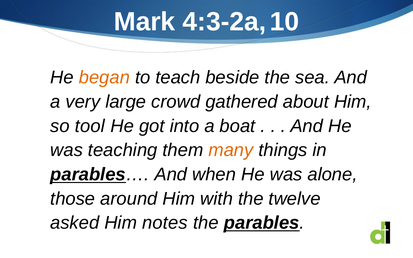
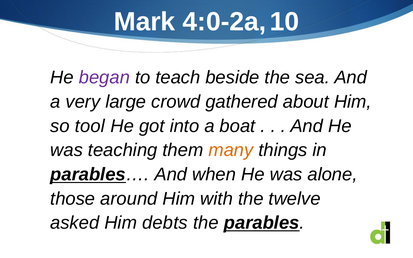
4:3-2a: 4:3-2a -> 4:0-2a
began colour: orange -> purple
notes: notes -> debts
